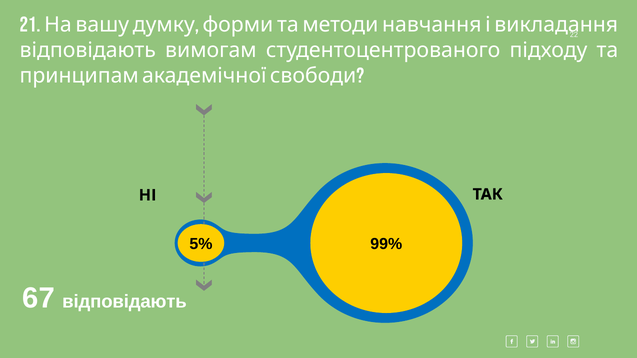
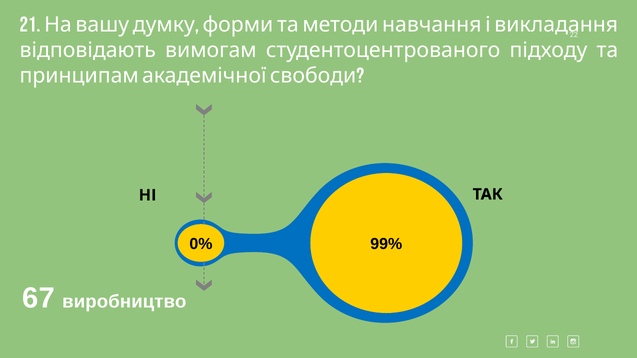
5%: 5% -> 0%
67 відповідають: відповідають -> виробництво
